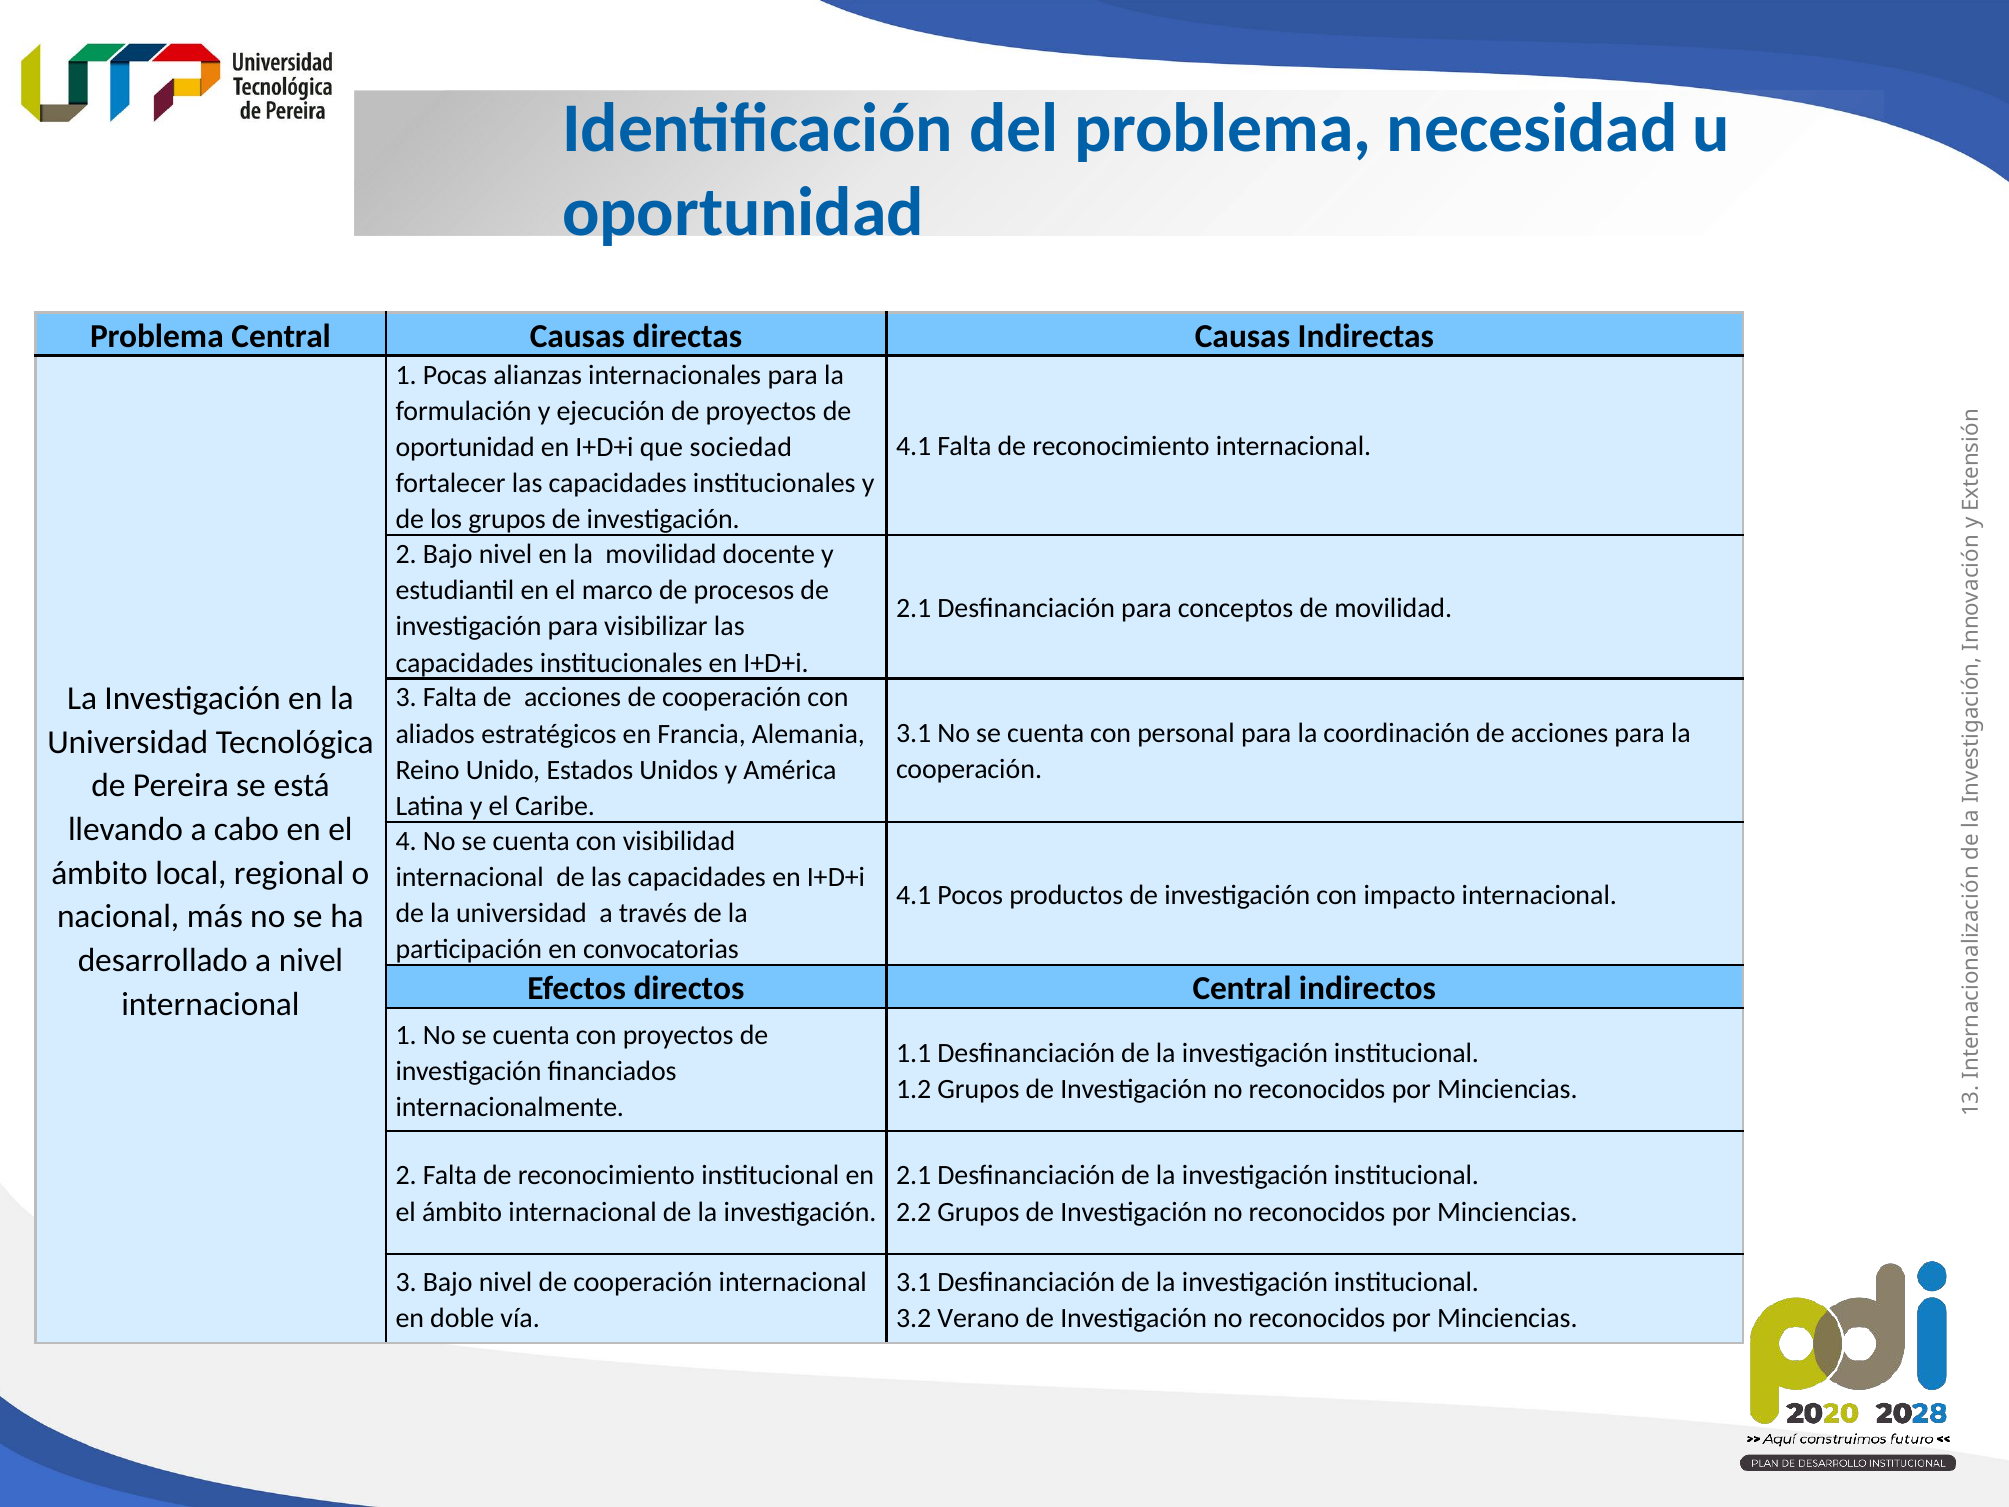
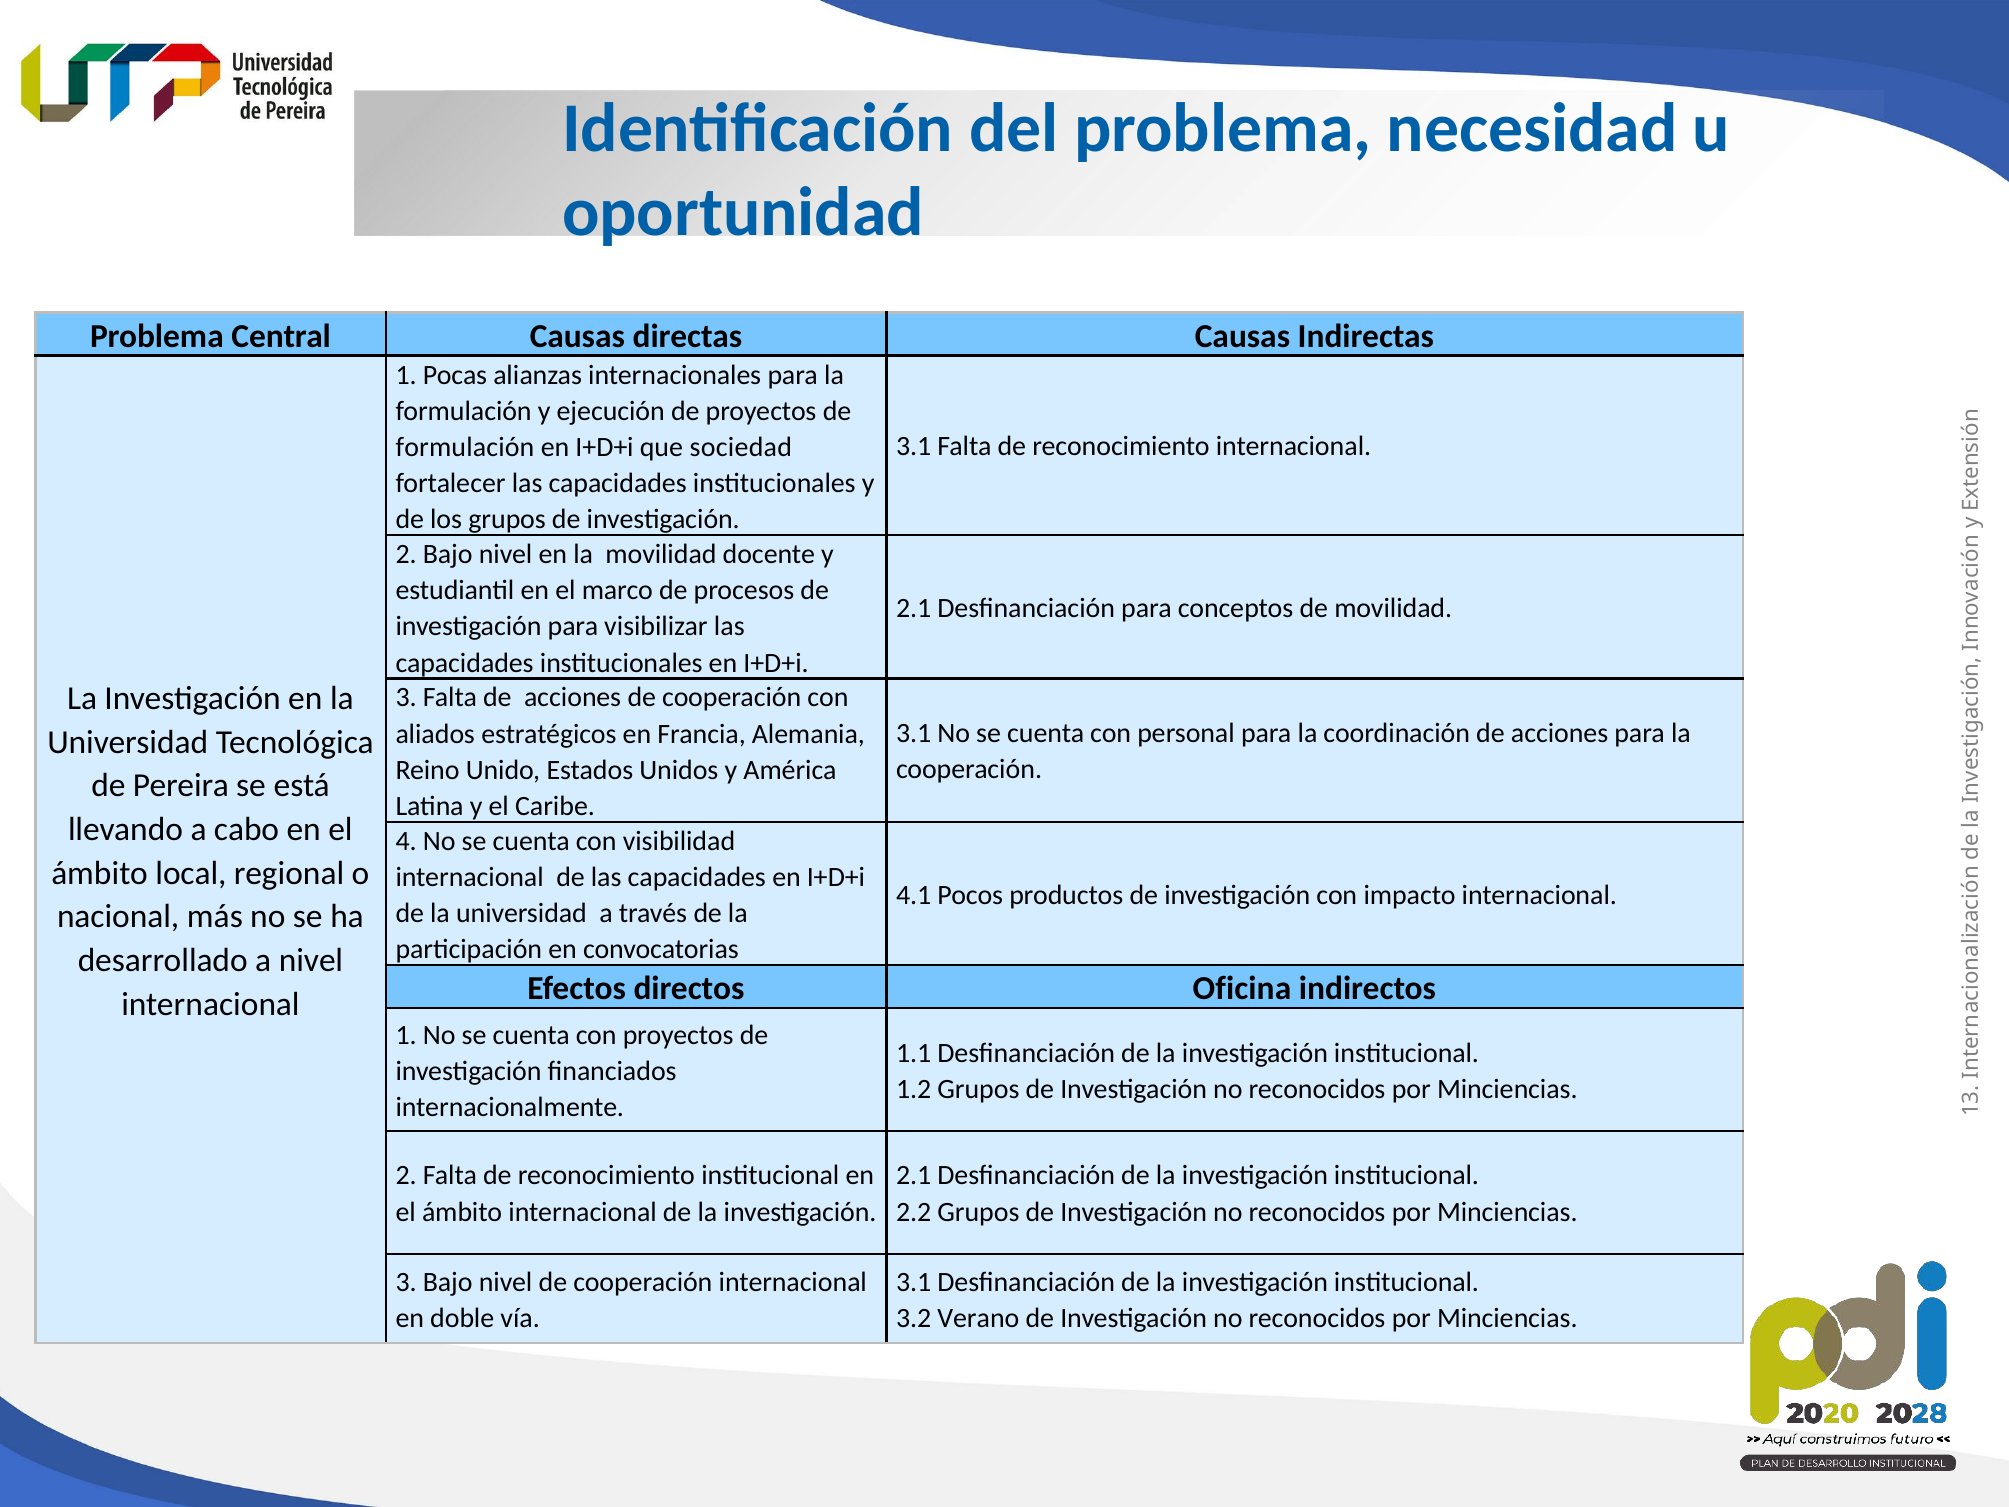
4.1 at (914, 447): 4.1 -> 3.1
oportunidad at (465, 447): oportunidad -> formulación
directos Central: Central -> Oficina
